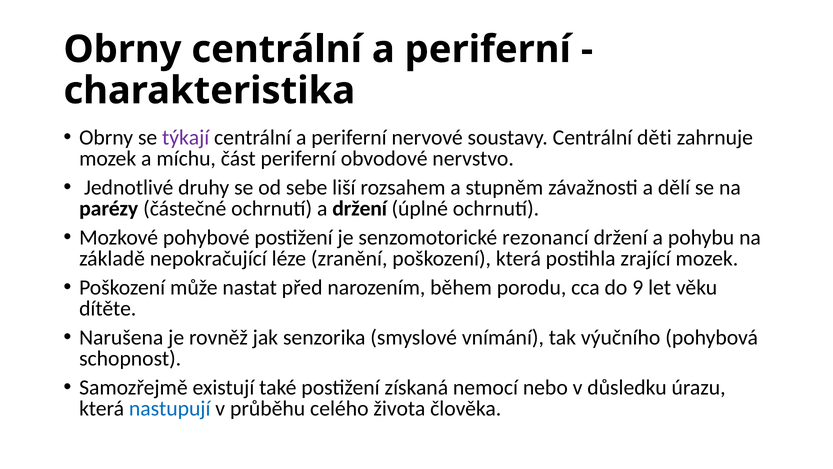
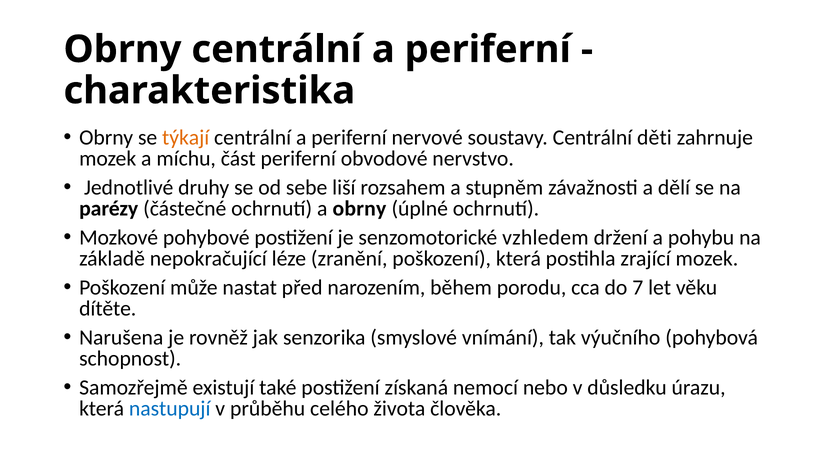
týkají colour: purple -> orange
a držení: držení -> obrny
rezonancí: rezonancí -> vzhledem
9: 9 -> 7
